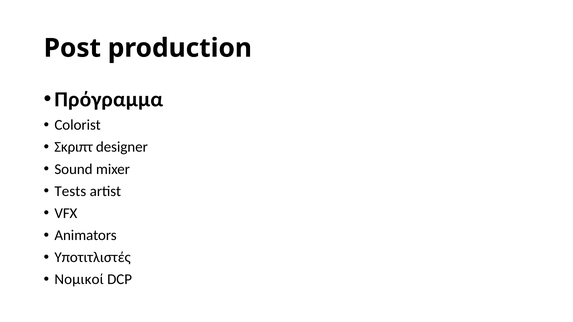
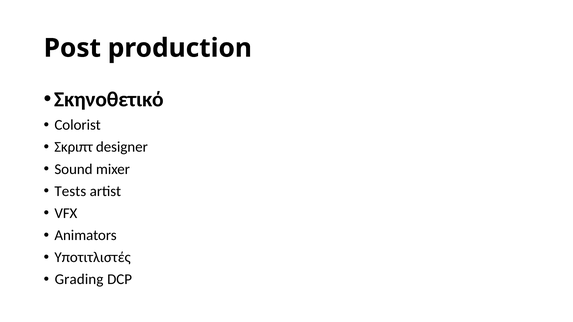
Πρόγραμμα: Πρόγραμμα -> Σκηνοθετικό
Νομικοί: Νομικοί -> Grading
